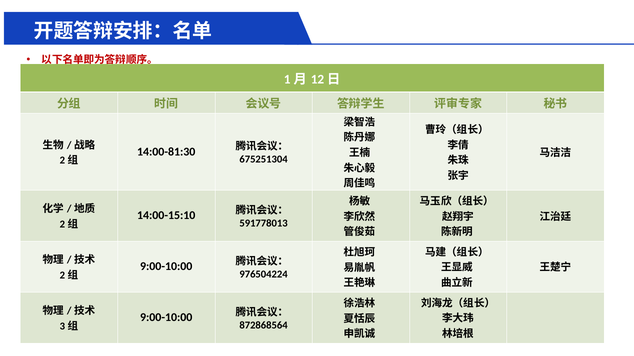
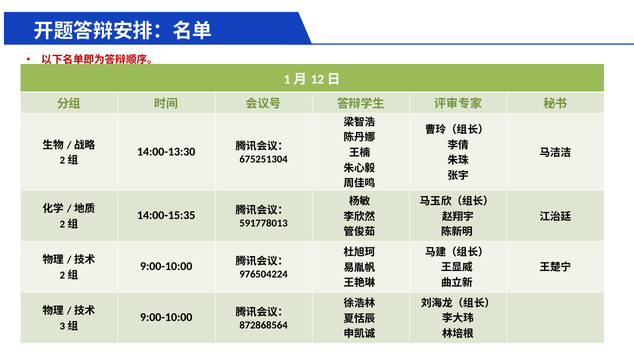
14:00-81:30: 14:00-81:30 -> 14:00-13:30
14:00-15:10: 14:00-15:10 -> 14:00-15:35
